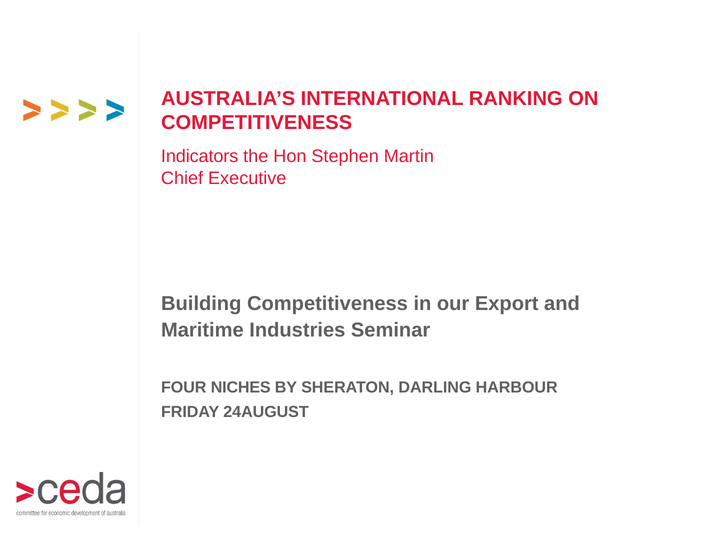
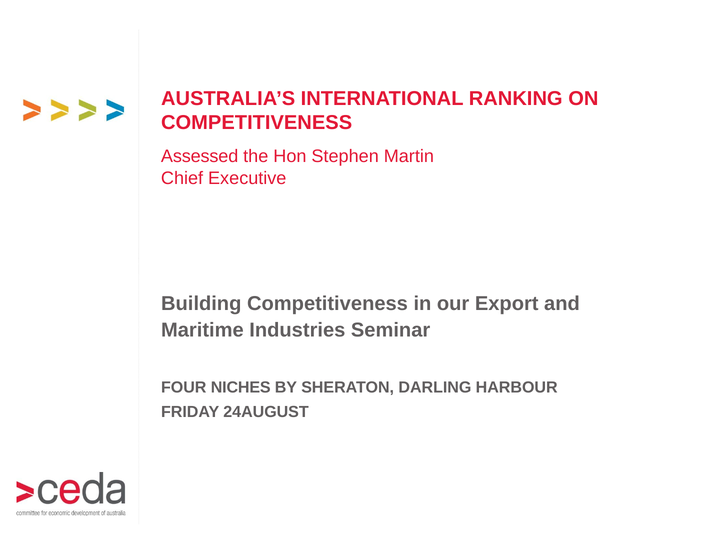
Indicators: Indicators -> Assessed
